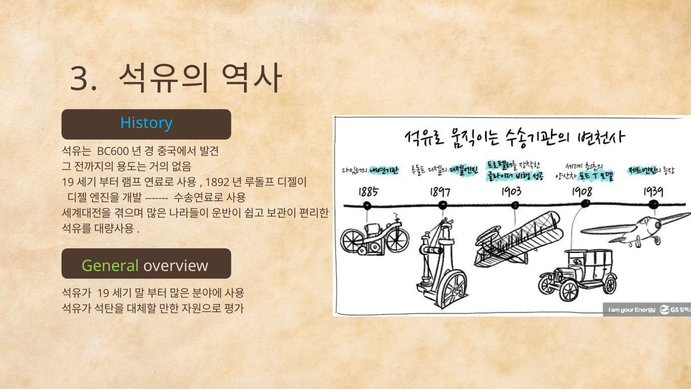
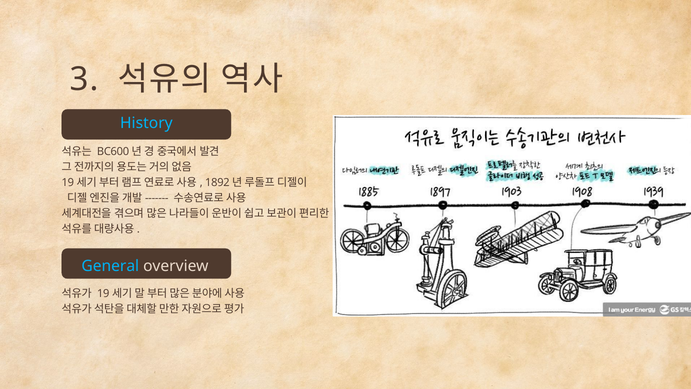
General colour: light green -> light blue
